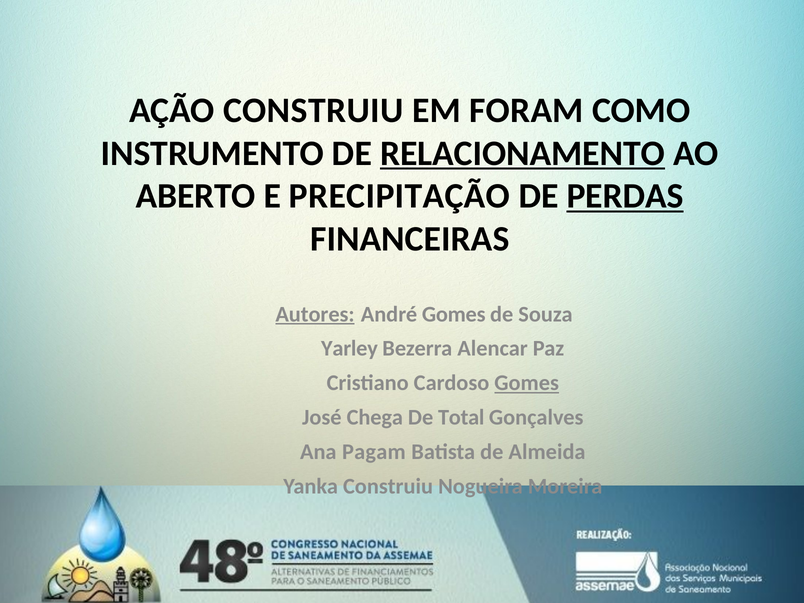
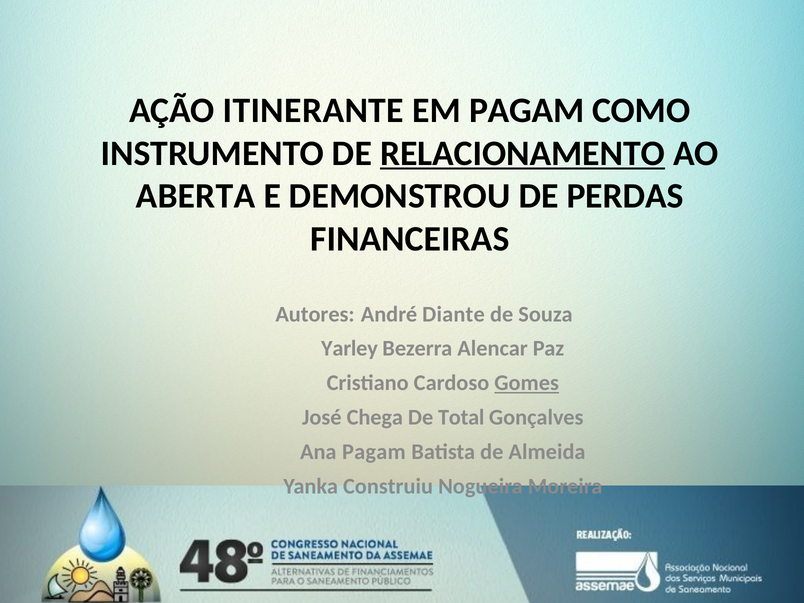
AÇÃO CONSTRUIU: CONSTRUIU -> ITINERANTE
EM FORAM: FORAM -> PAGAM
ABERTO: ABERTO -> ABERTA
PRECIPITAÇÃO: PRECIPITAÇÃO -> DEMONSTROU
PERDAS underline: present -> none
Autores underline: present -> none
André Gomes: Gomes -> Diante
